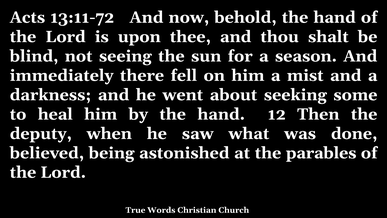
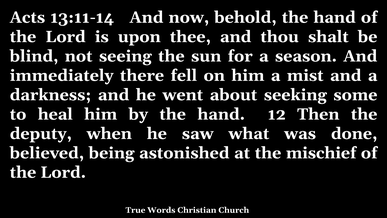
13:11-72: 13:11-72 -> 13:11-14
parables: parables -> mischief
